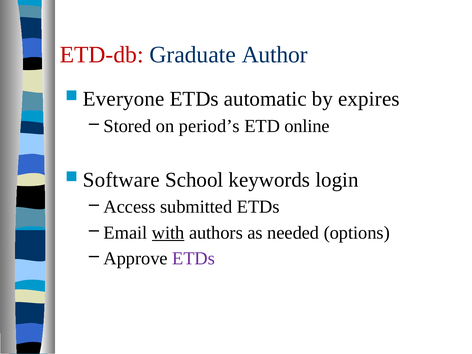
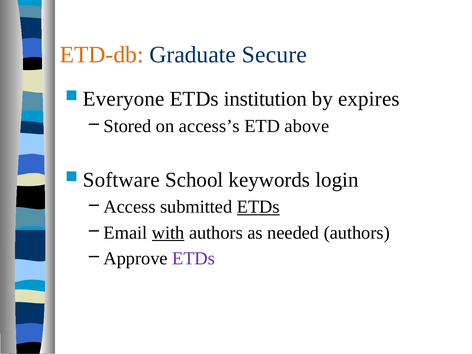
ETD-db colour: red -> orange
Author: Author -> Secure
automatic: automatic -> institution
period’s: period’s -> access’s
online: online -> above
ETDs at (258, 207) underline: none -> present
needed options: options -> authors
